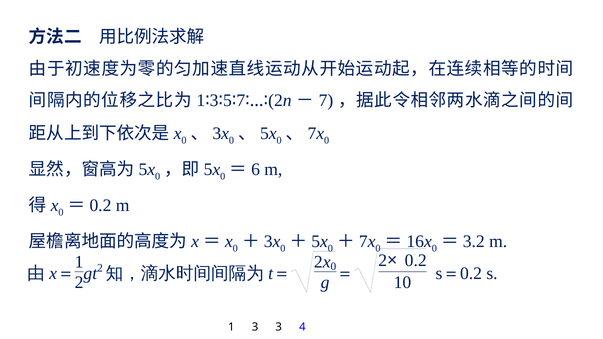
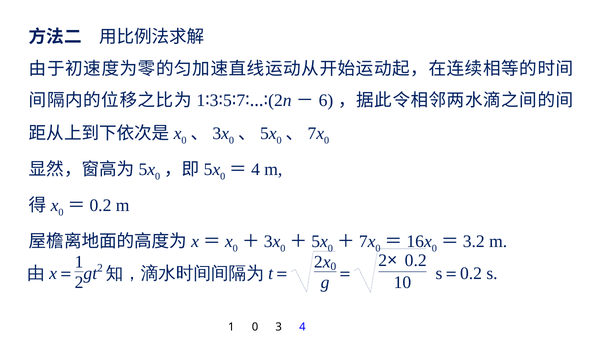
7: 7 -> 6
6 at (256, 170): 6 -> 4
1 3: 3 -> 0
